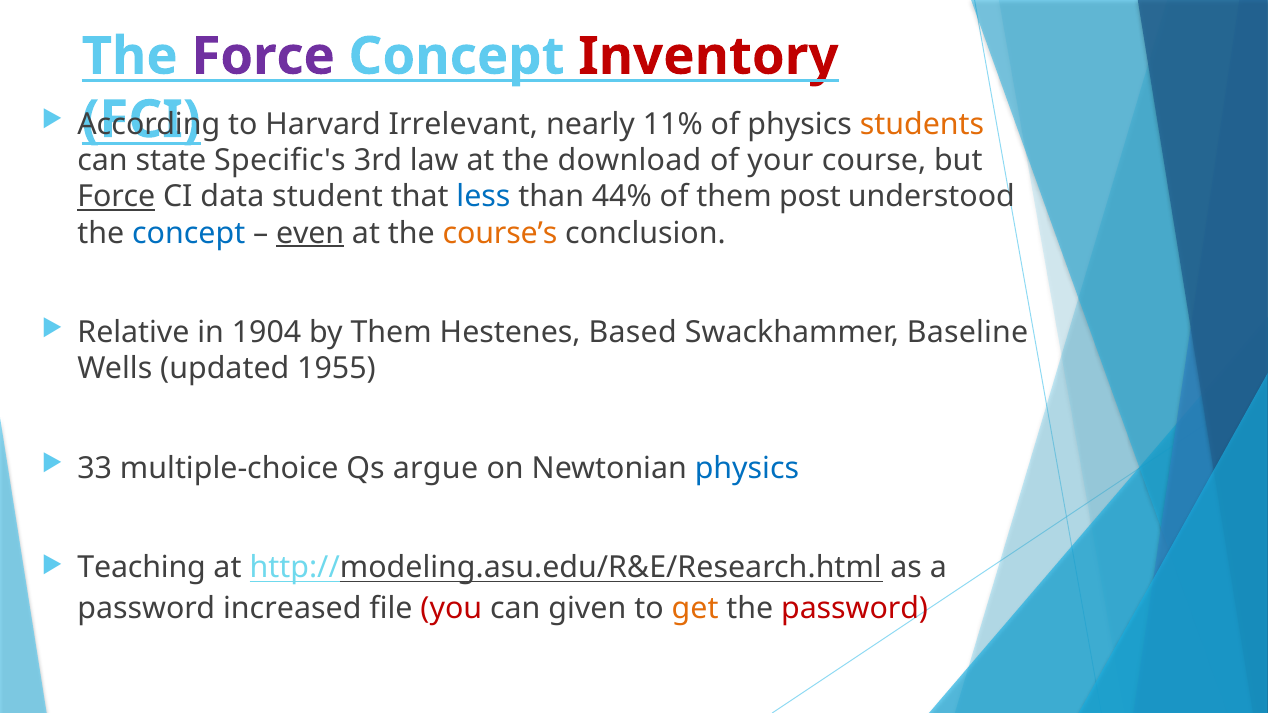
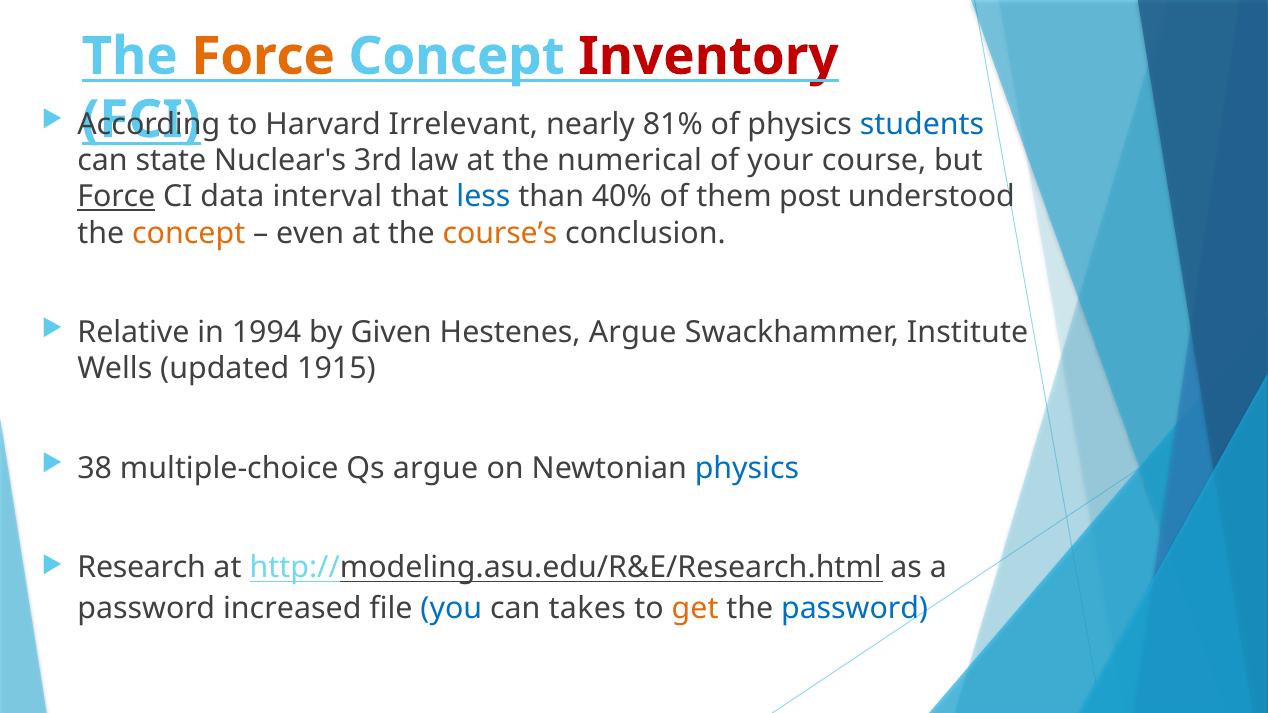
Force at (263, 56) colour: purple -> orange
11%: 11% -> 81%
students colour: orange -> blue
Specific's: Specific's -> Nuclear's
download: download -> numerical
student: student -> interval
44%: 44% -> 40%
concept at (189, 233) colour: blue -> orange
even underline: present -> none
1904: 1904 -> 1994
by Them: Them -> Given
Hestenes Based: Based -> Argue
Baseline: Baseline -> Institute
1955: 1955 -> 1915
33: 33 -> 38
Teaching: Teaching -> Research
you colour: red -> blue
given: given -> takes
password at (855, 609) colour: red -> blue
